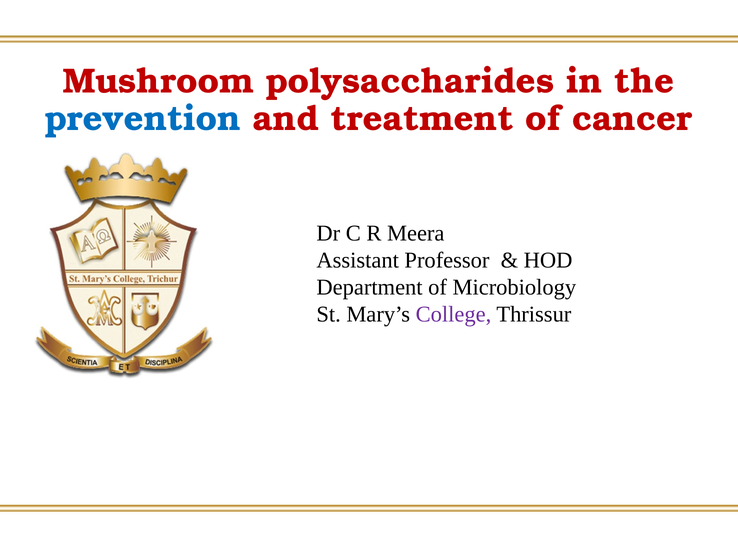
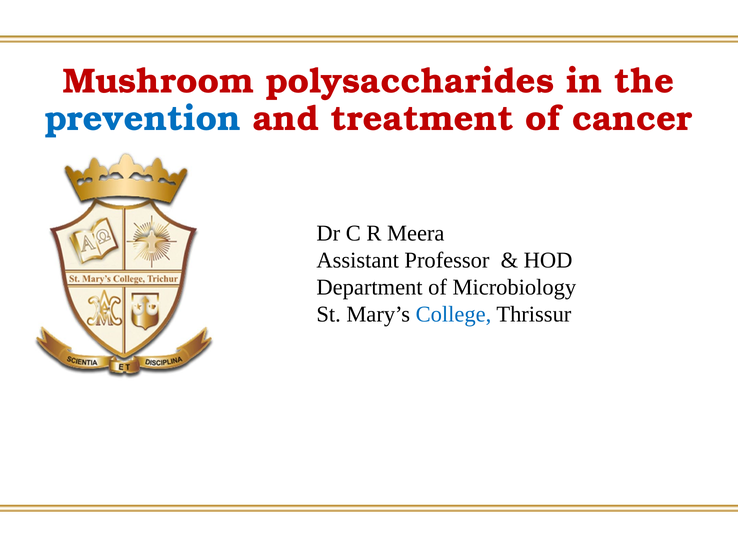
College colour: purple -> blue
